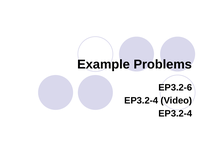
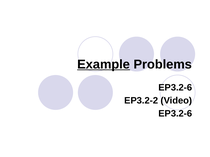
Example underline: none -> present
EP3.2-4 at (141, 101): EP3.2-4 -> EP3.2-2
EP3.2-4 at (175, 114): EP3.2-4 -> EP3.2-6
